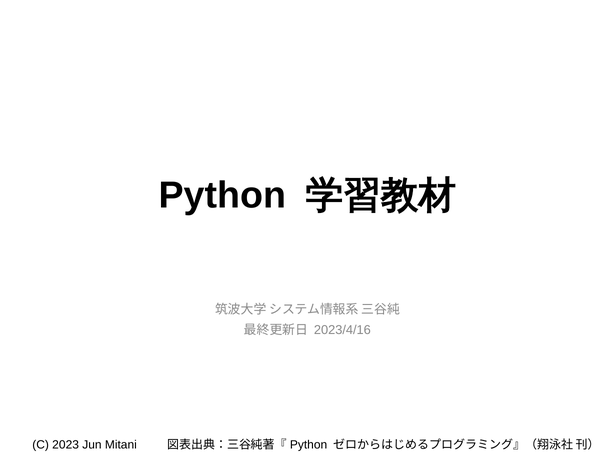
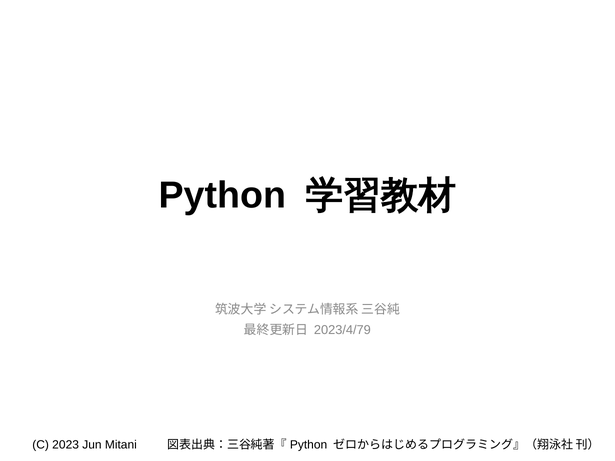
2023/4/16: 2023/4/16 -> 2023/4/79
